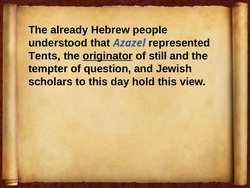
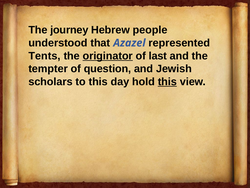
already: already -> journey
still: still -> last
this at (167, 81) underline: none -> present
